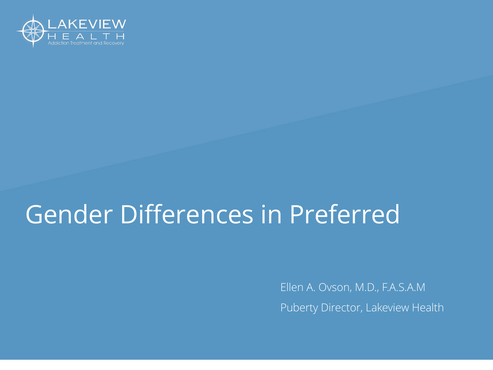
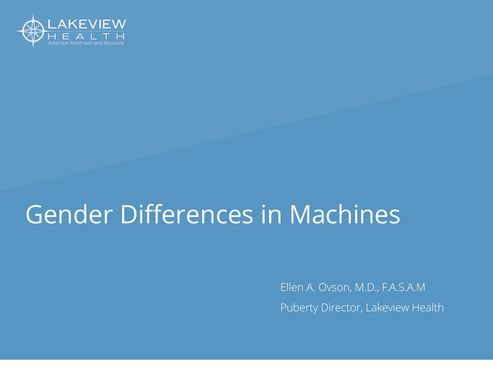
Preferred: Preferred -> Machines
